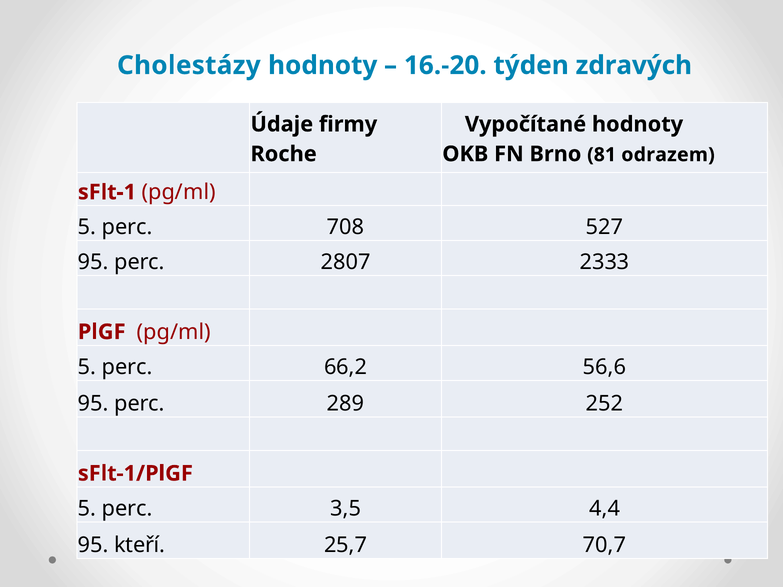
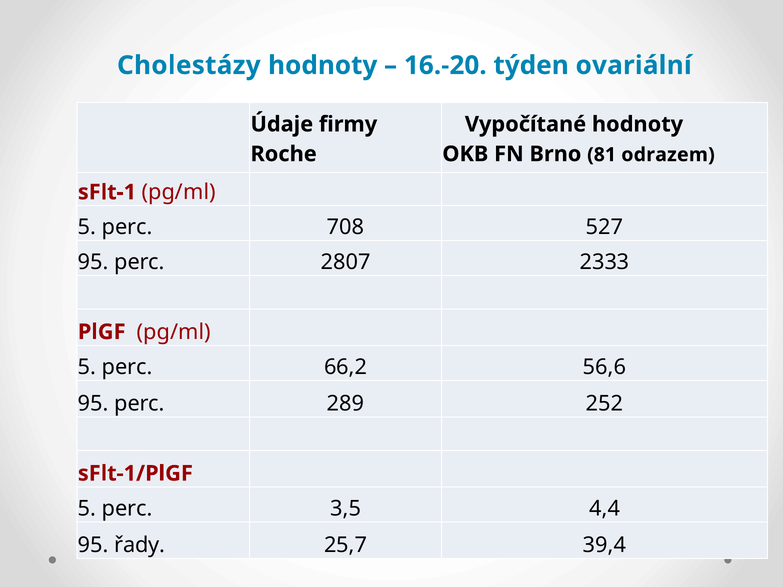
zdravých: zdravých -> ovariální
kteří: kteří -> řady
70,7: 70,7 -> 39,4
